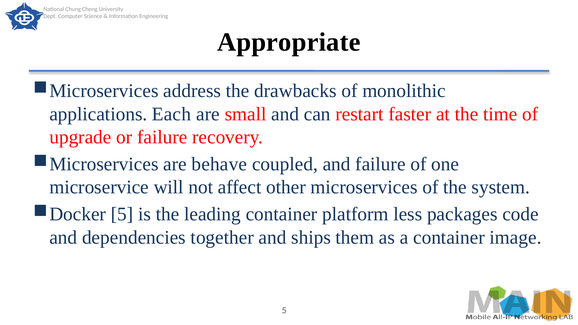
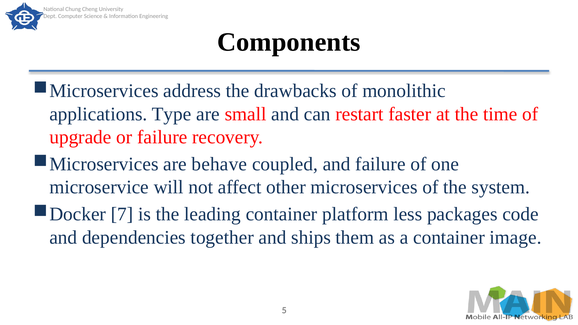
Appropriate: Appropriate -> Components
Each: Each -> Type
Docker 5: 5 -> 7
